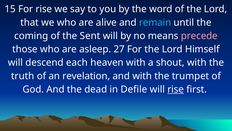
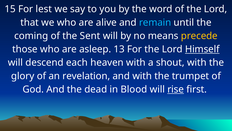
For rise: rise -> lest
precede colour: pink -> yellow
27: 27 -> 13
Himself underline: none -> present
truth: truth -> glory
Defile: Defile -> Blood
